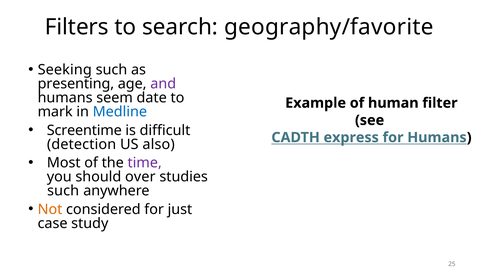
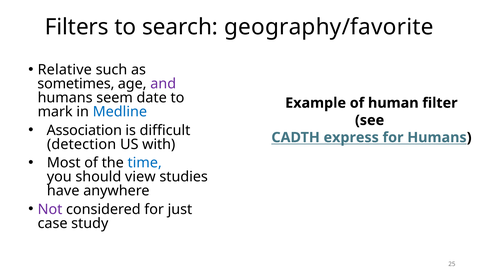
Seeking: Seeking -> Relative
presenting: presenting -> sometimes
Screentime: Screentime -> Association
also: also -> with
time colour: purple -> blue
over: over -> view
such at (63, 191): such -> have
Not colour: orange -> purple
